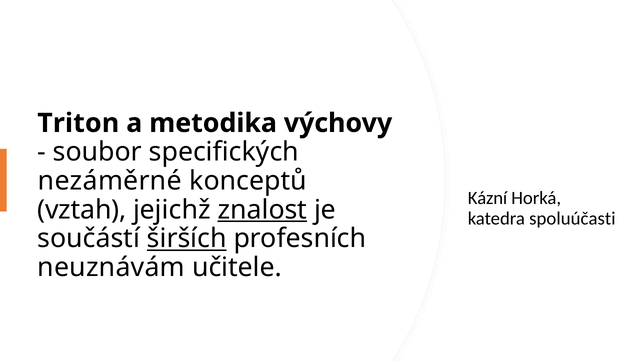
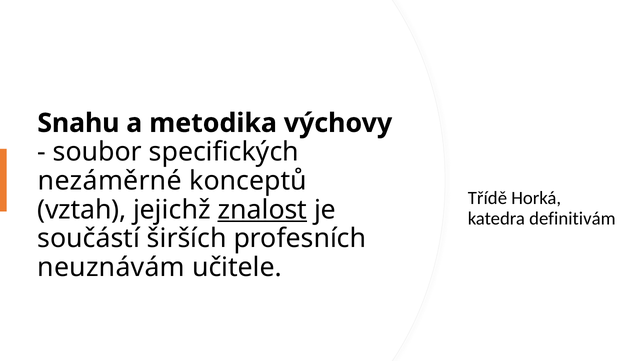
Triton: Triton -> Snahu
Kázní: Kázní -> Třídě
spoluúčasti: spoluúčasti -> definitivám
širších underline: present -> none
